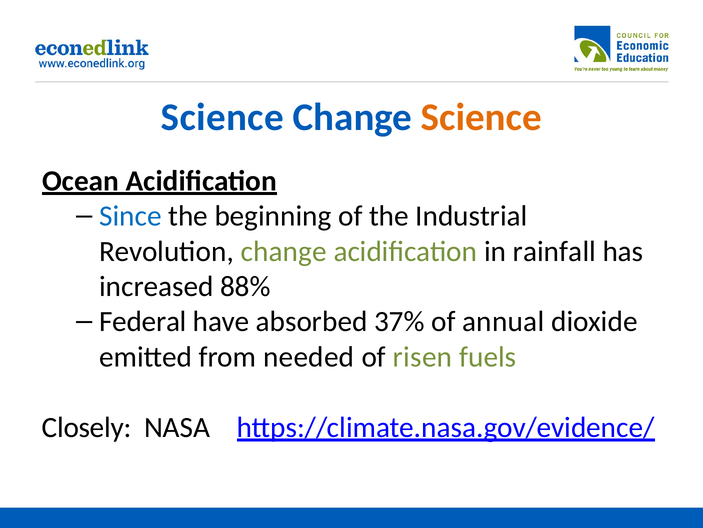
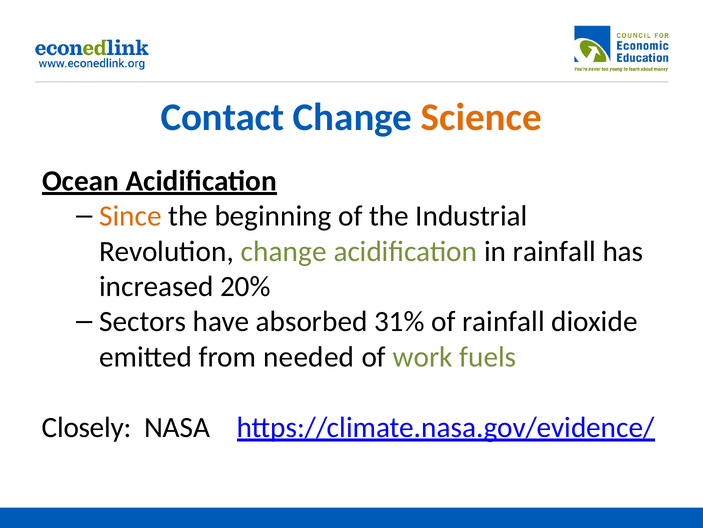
Science at (222, 117): Science -> Contact
Since colour: blue -> orange
88%: 88% -> 20%
Federal: Federal -> Sectors
37%: 37% -> 31%
of annual: annual -> rainfall
risen: risen -> work
